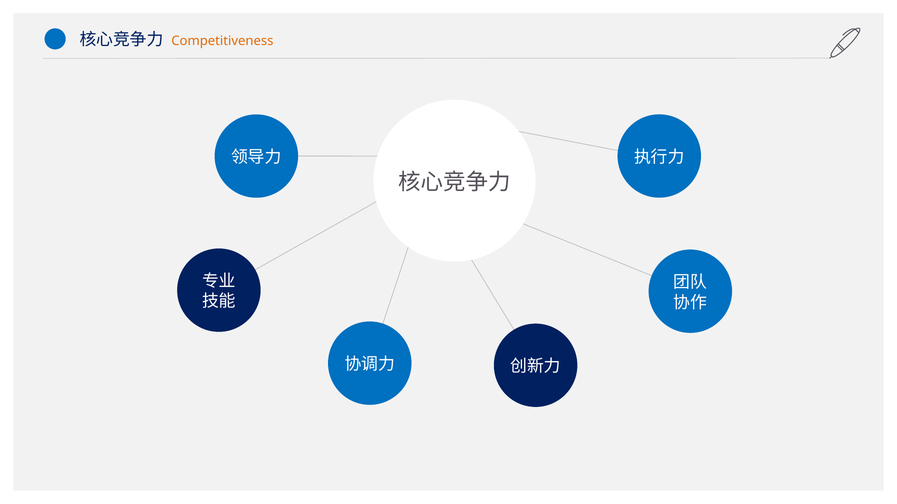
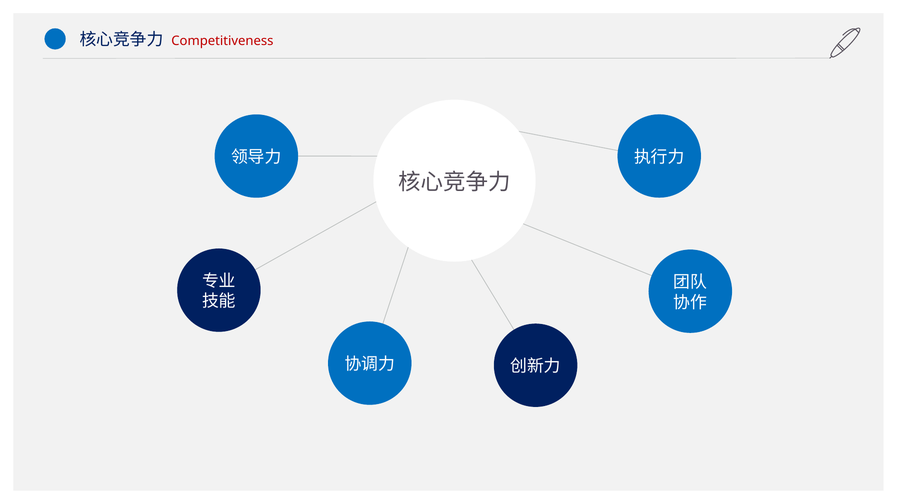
Competitiveness colour: orange -> red
